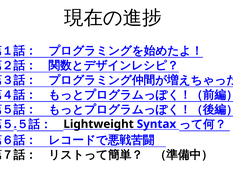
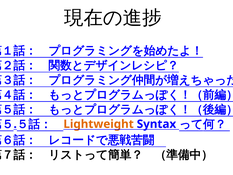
Lightweight colour: black -> orange
